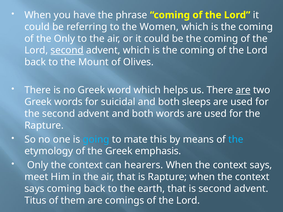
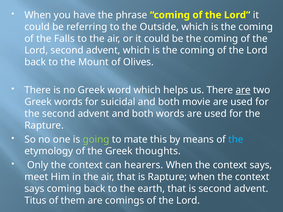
Women: Women -> Outside
the Only: Only -> Falls
second at (67, 50) underline: present -> none
sleeps: sleeps -> movie
going colour: light blue -> light green
emphasis: emphasis -> thoughts
